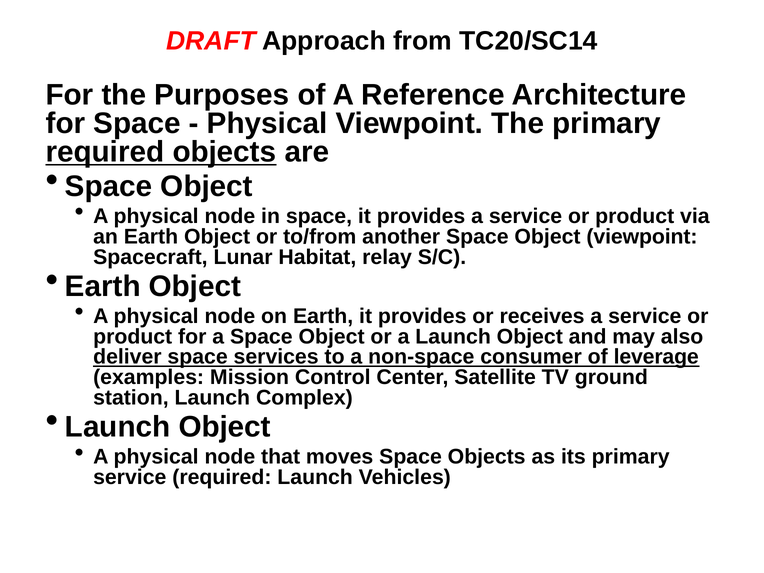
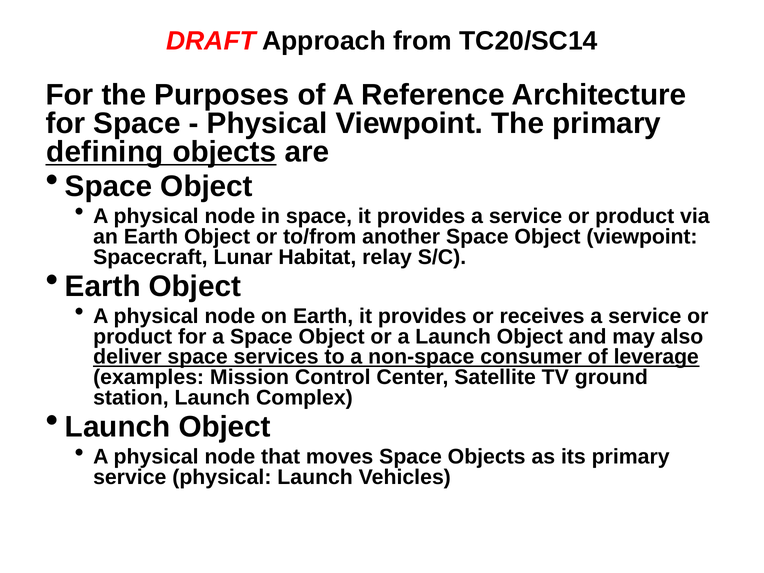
required at (105, 152): required -> defining
service required: required -> physical
